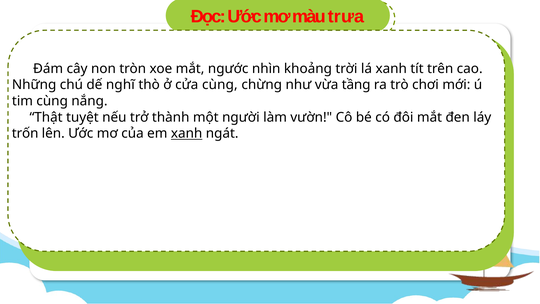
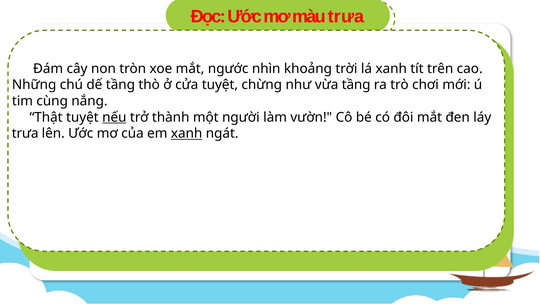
dế nghĩ: nghĩ -> tầng
cửa cùng: cùng -> tuyệt
nếu underline: none -> present
trốn at (25, 133): trốn -> trưa
